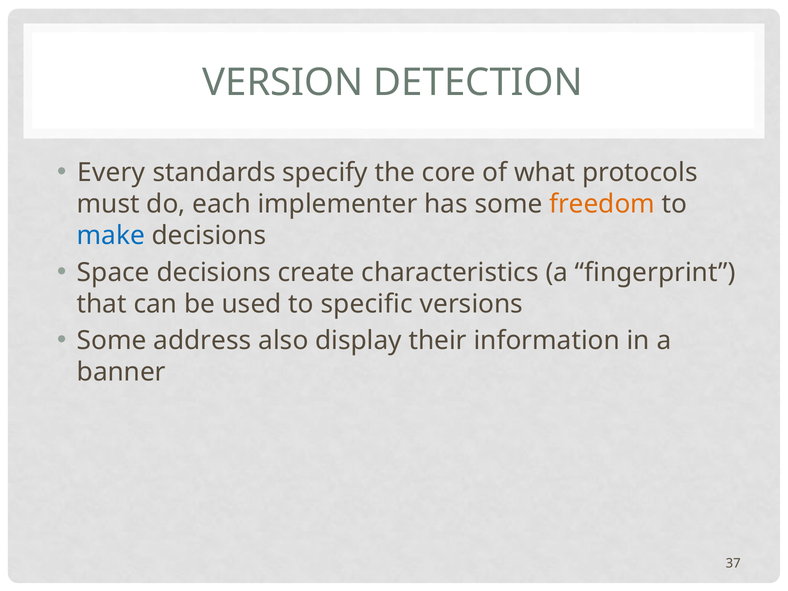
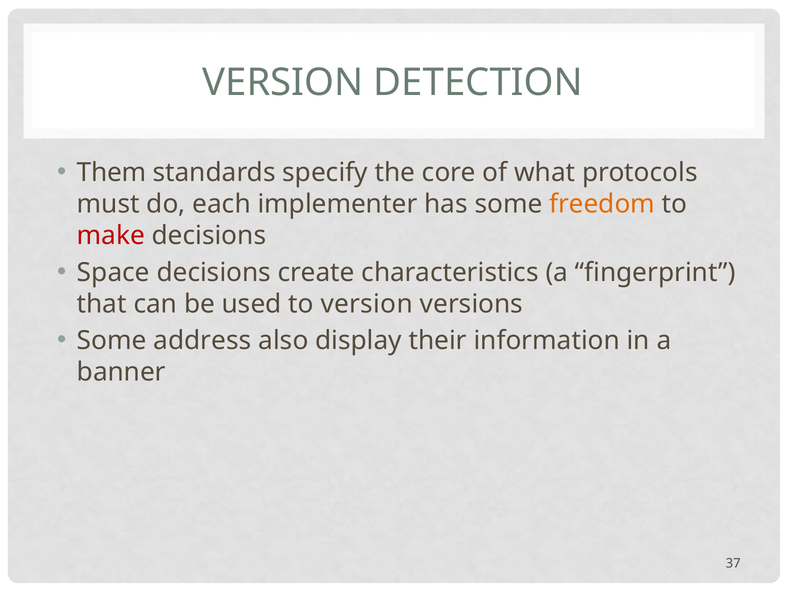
Every: Every -> Them
make colour: blue -> red
to specific: specific -> version
